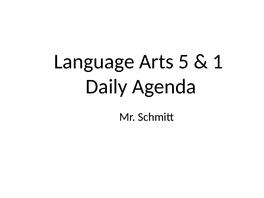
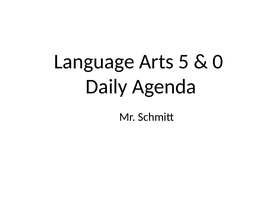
1: 1 -> 0
